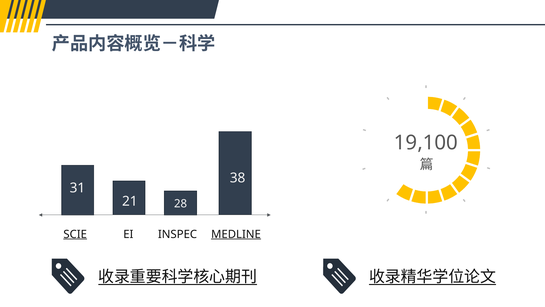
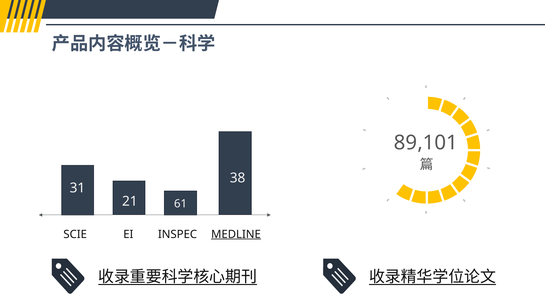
19,100: 19,100 -> 89,101
28: 28 -> 61
SCIE underline: present -> none
